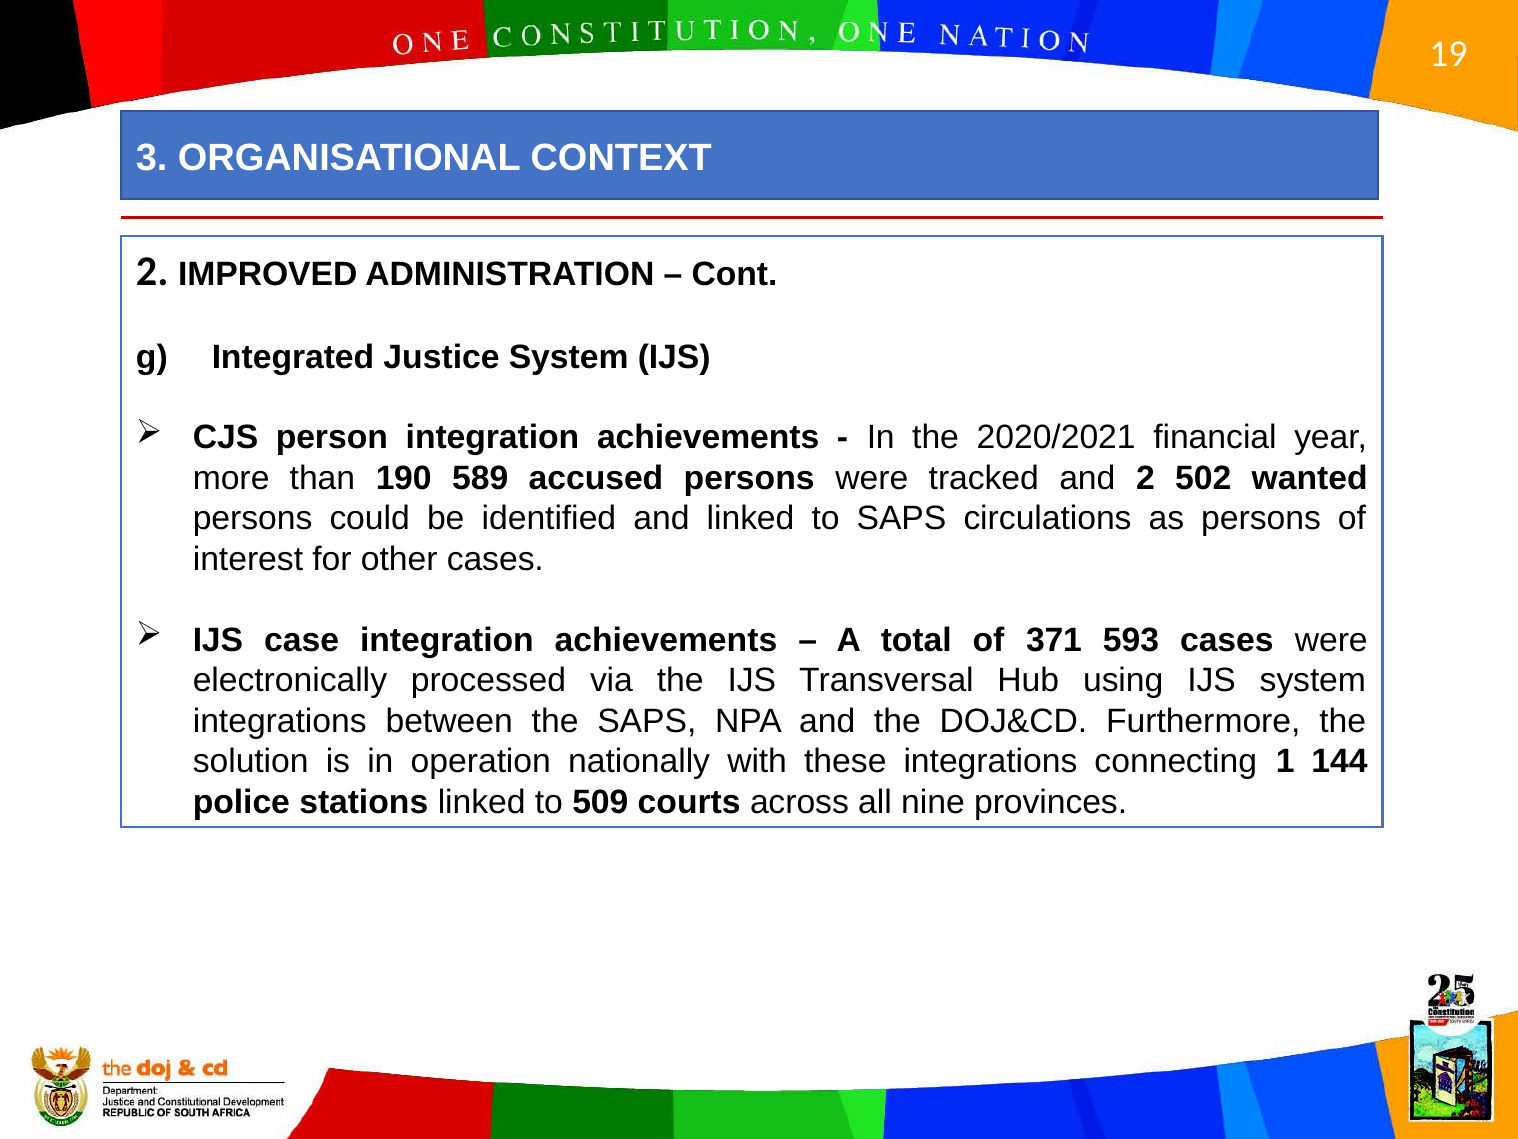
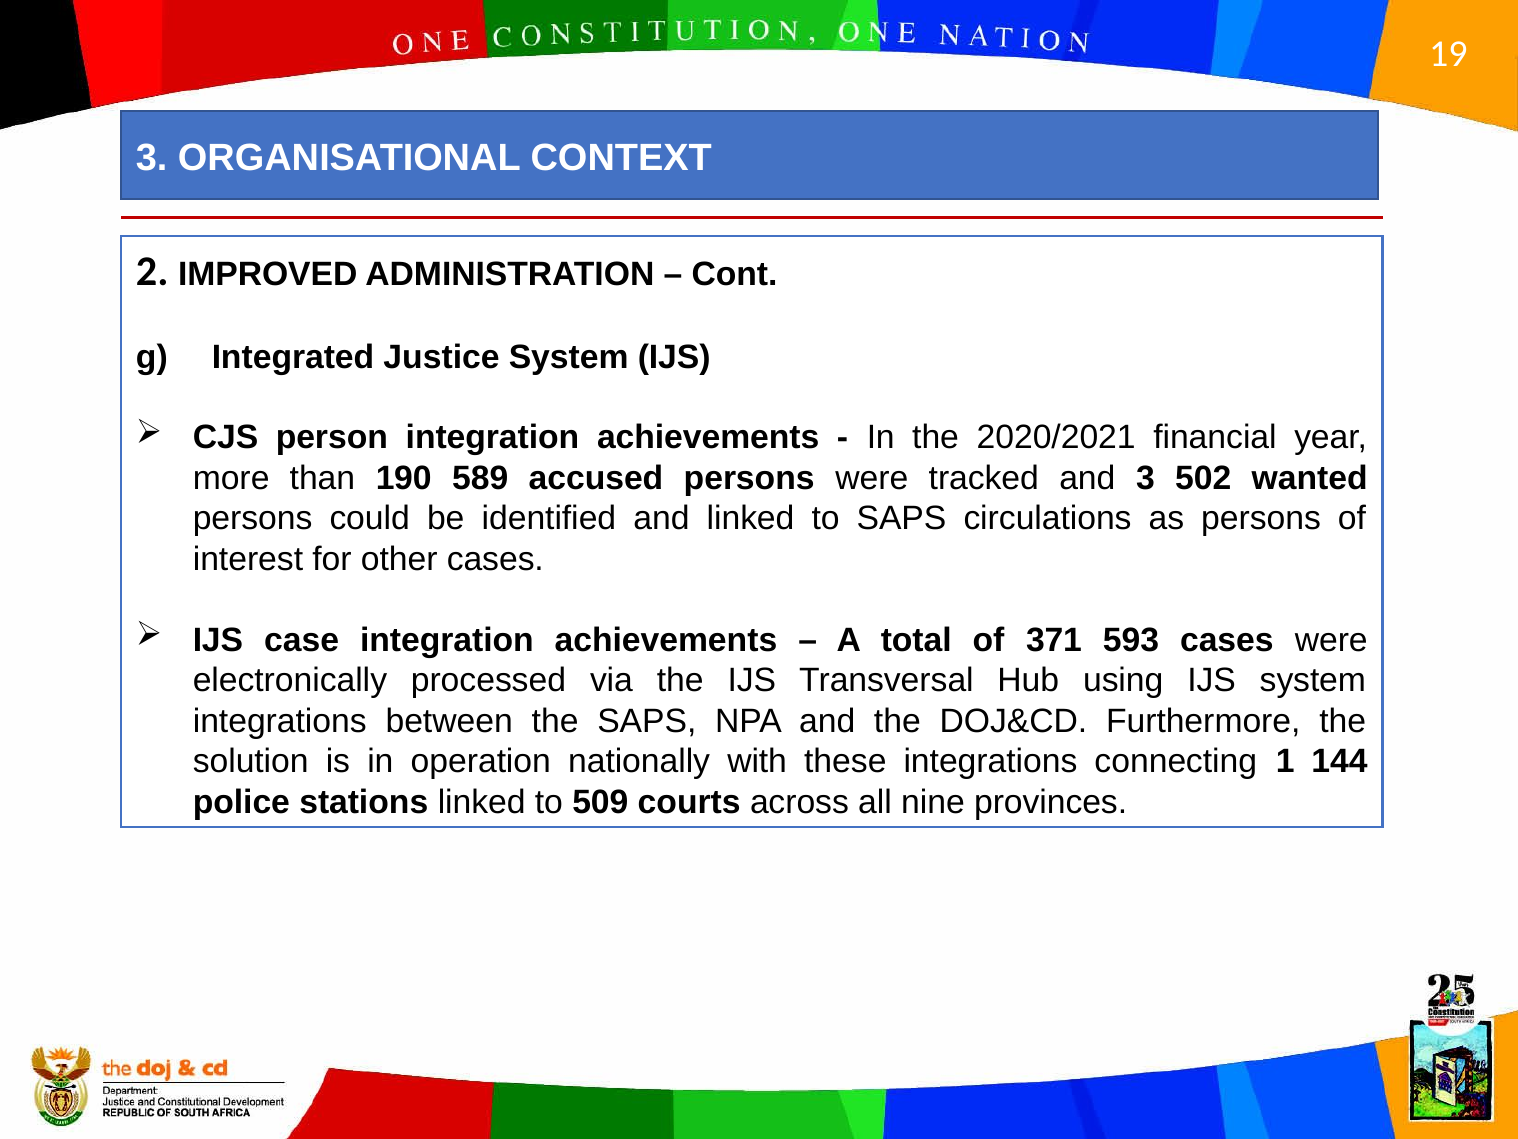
and 2: 2 -> 3
